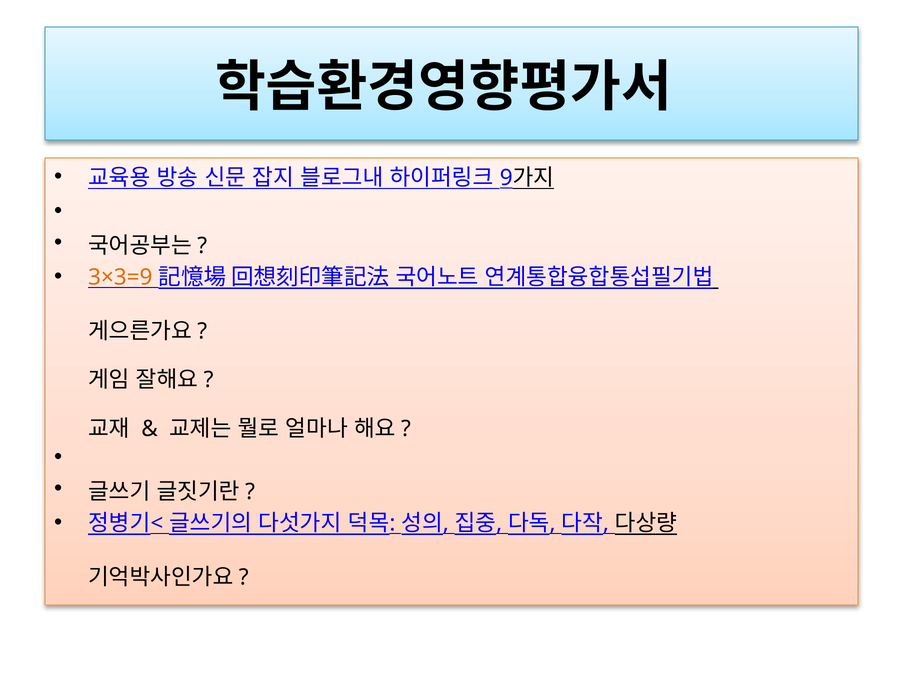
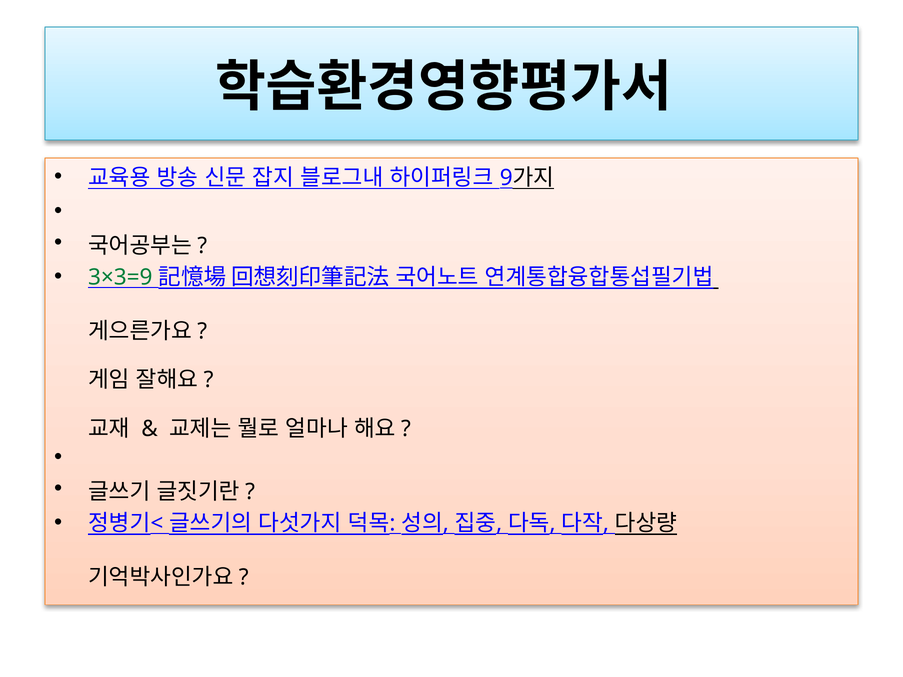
3×3=9 colour: orange -> green
